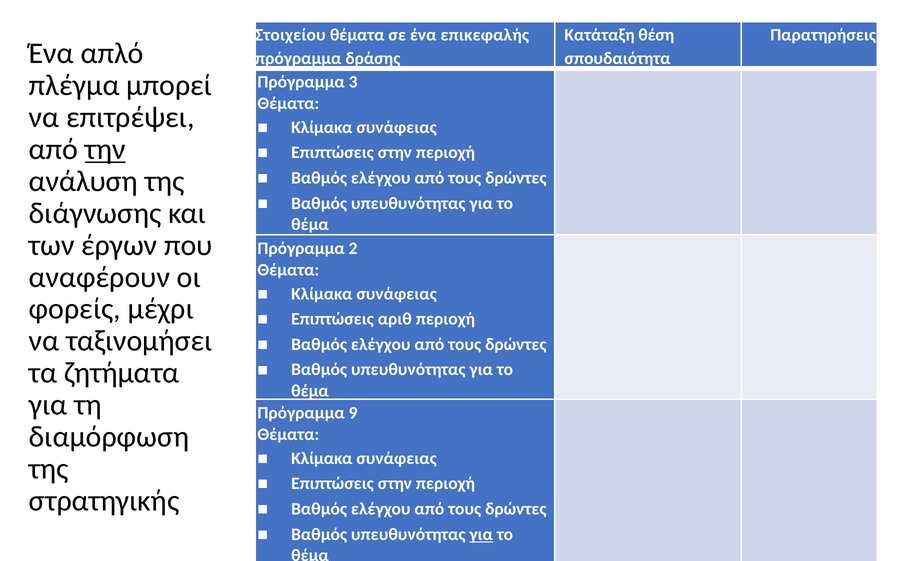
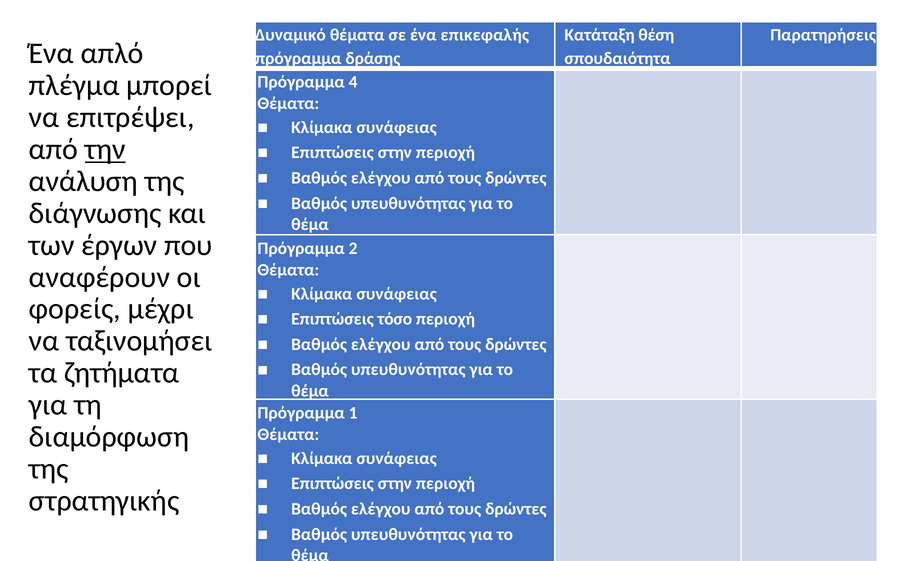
Στοιχείου: Στοιχείου -> Δυναμικό
3: 3 -> 4
αριθ: αριθ -> τόσο
9: 9 -> 1
για at (481, 535) underline: present -> none
